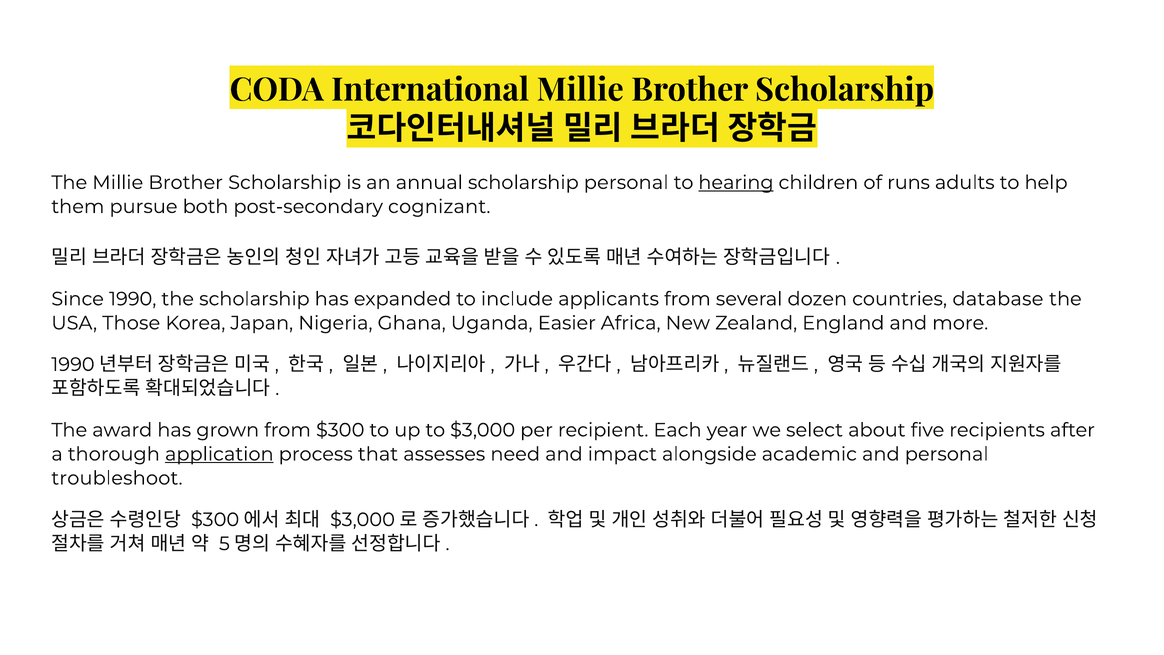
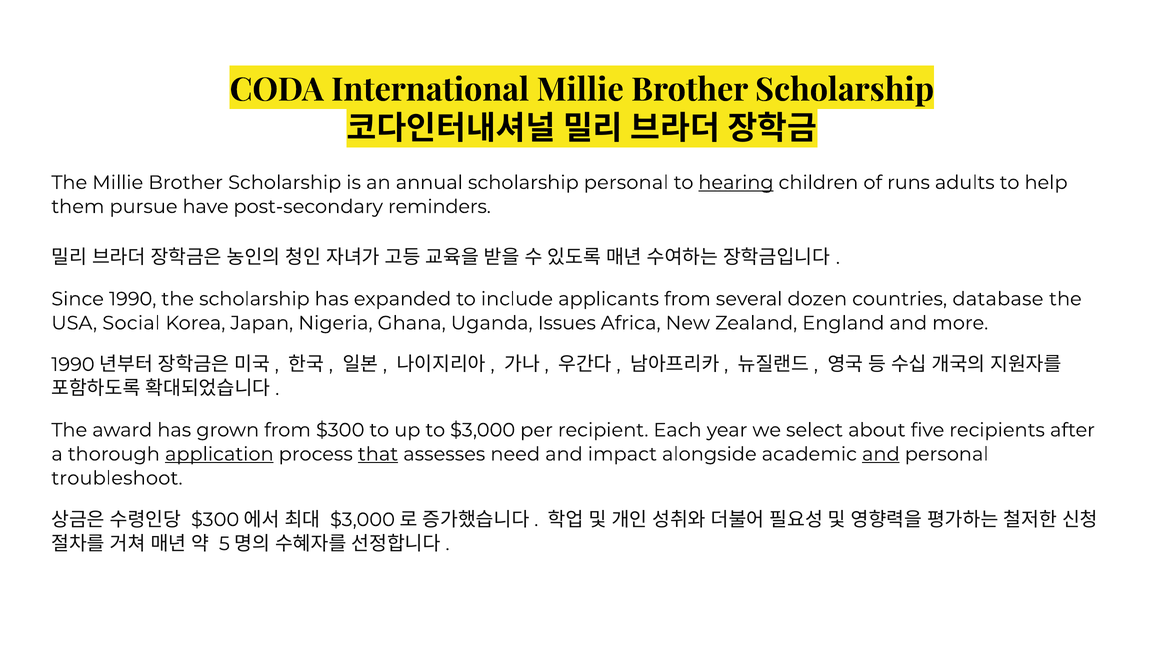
both: both -> have
cognizant: cognizant -> reminders
Those: Those -> Social
Easier: Easier -> Issues
that underline: none -> present
and at (881, 454) underline: none -> present
